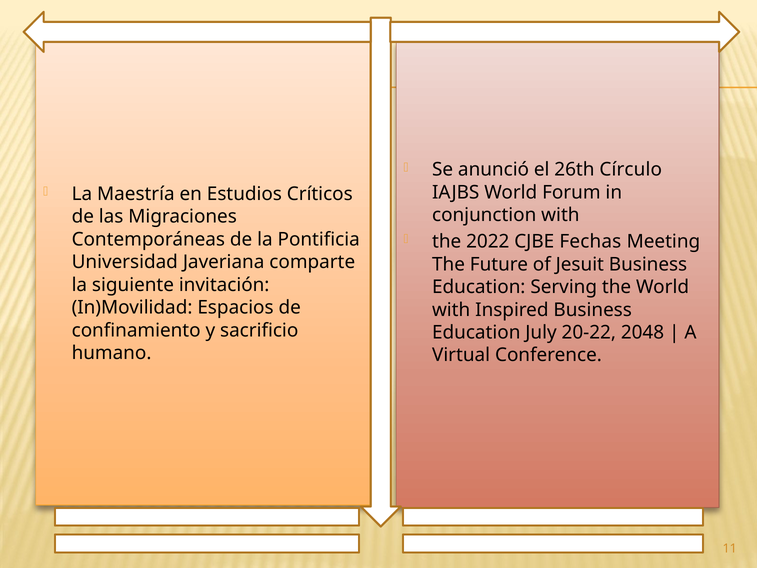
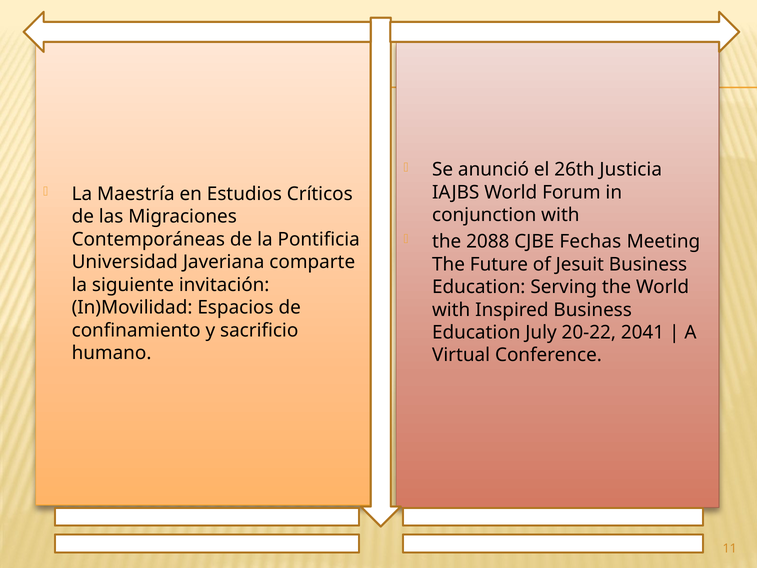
Círculo: Círculo -> Justicia
2022: 2022 -> 2088
2048: 2048 -> 2041
